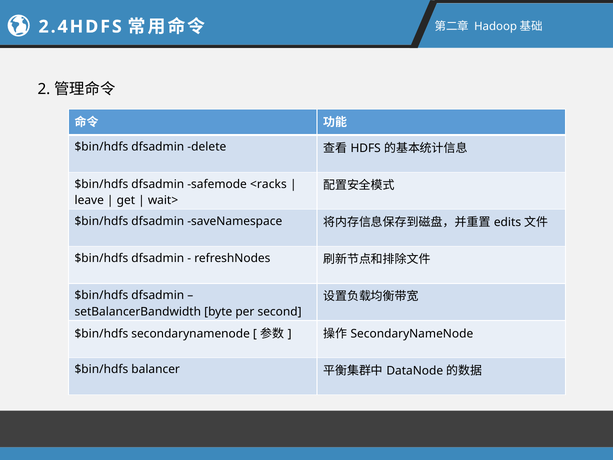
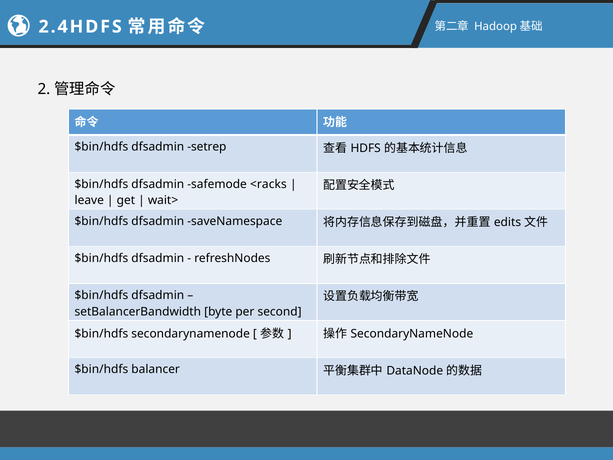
delete: delete -> setrep
